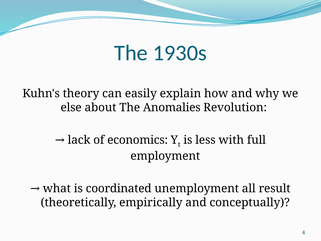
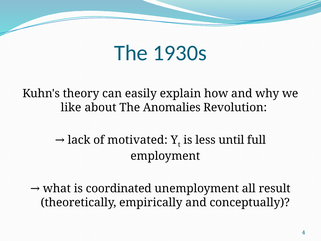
else: else -> like
economics: economics -> motivated
with: with -> until
